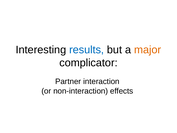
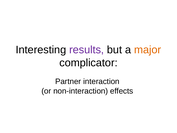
results colour: blue -> purple
